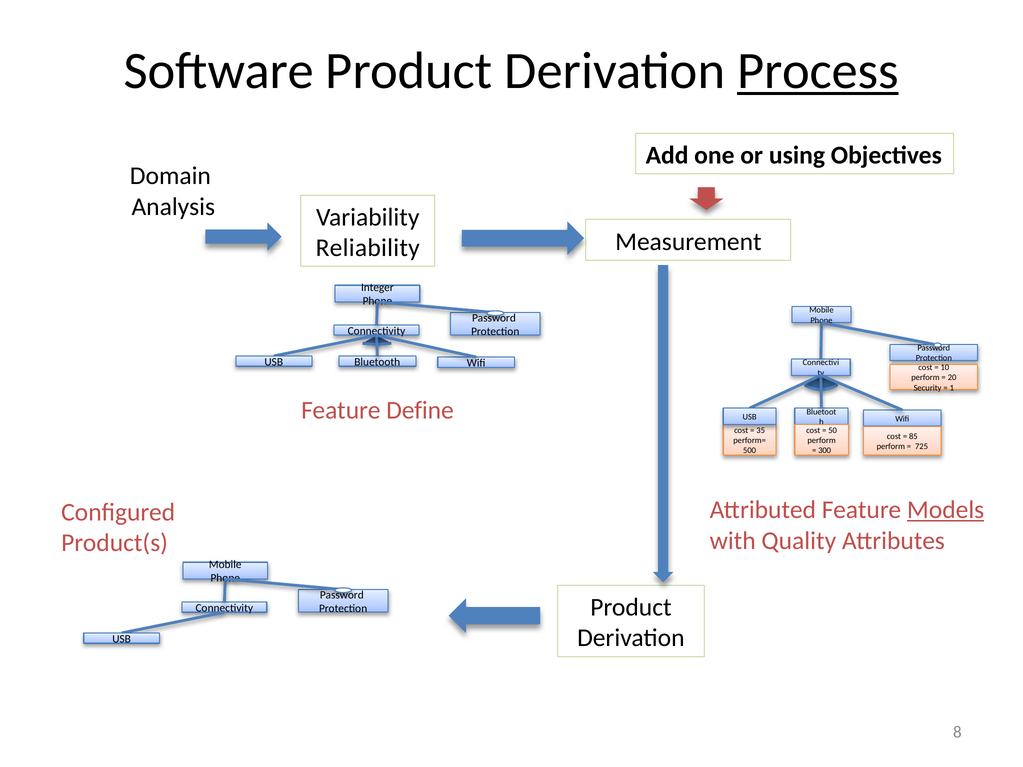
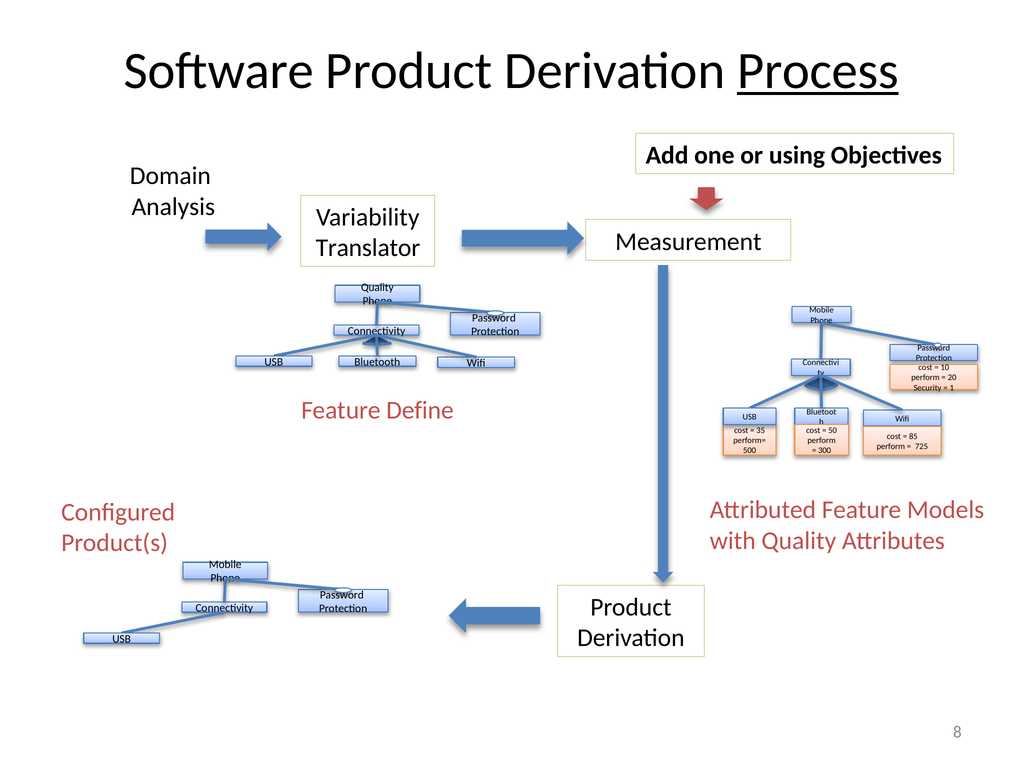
Reliability: Reliability -> Translator
Integer at (377, 288): Integer -> Quality
Models underline: present -> none
